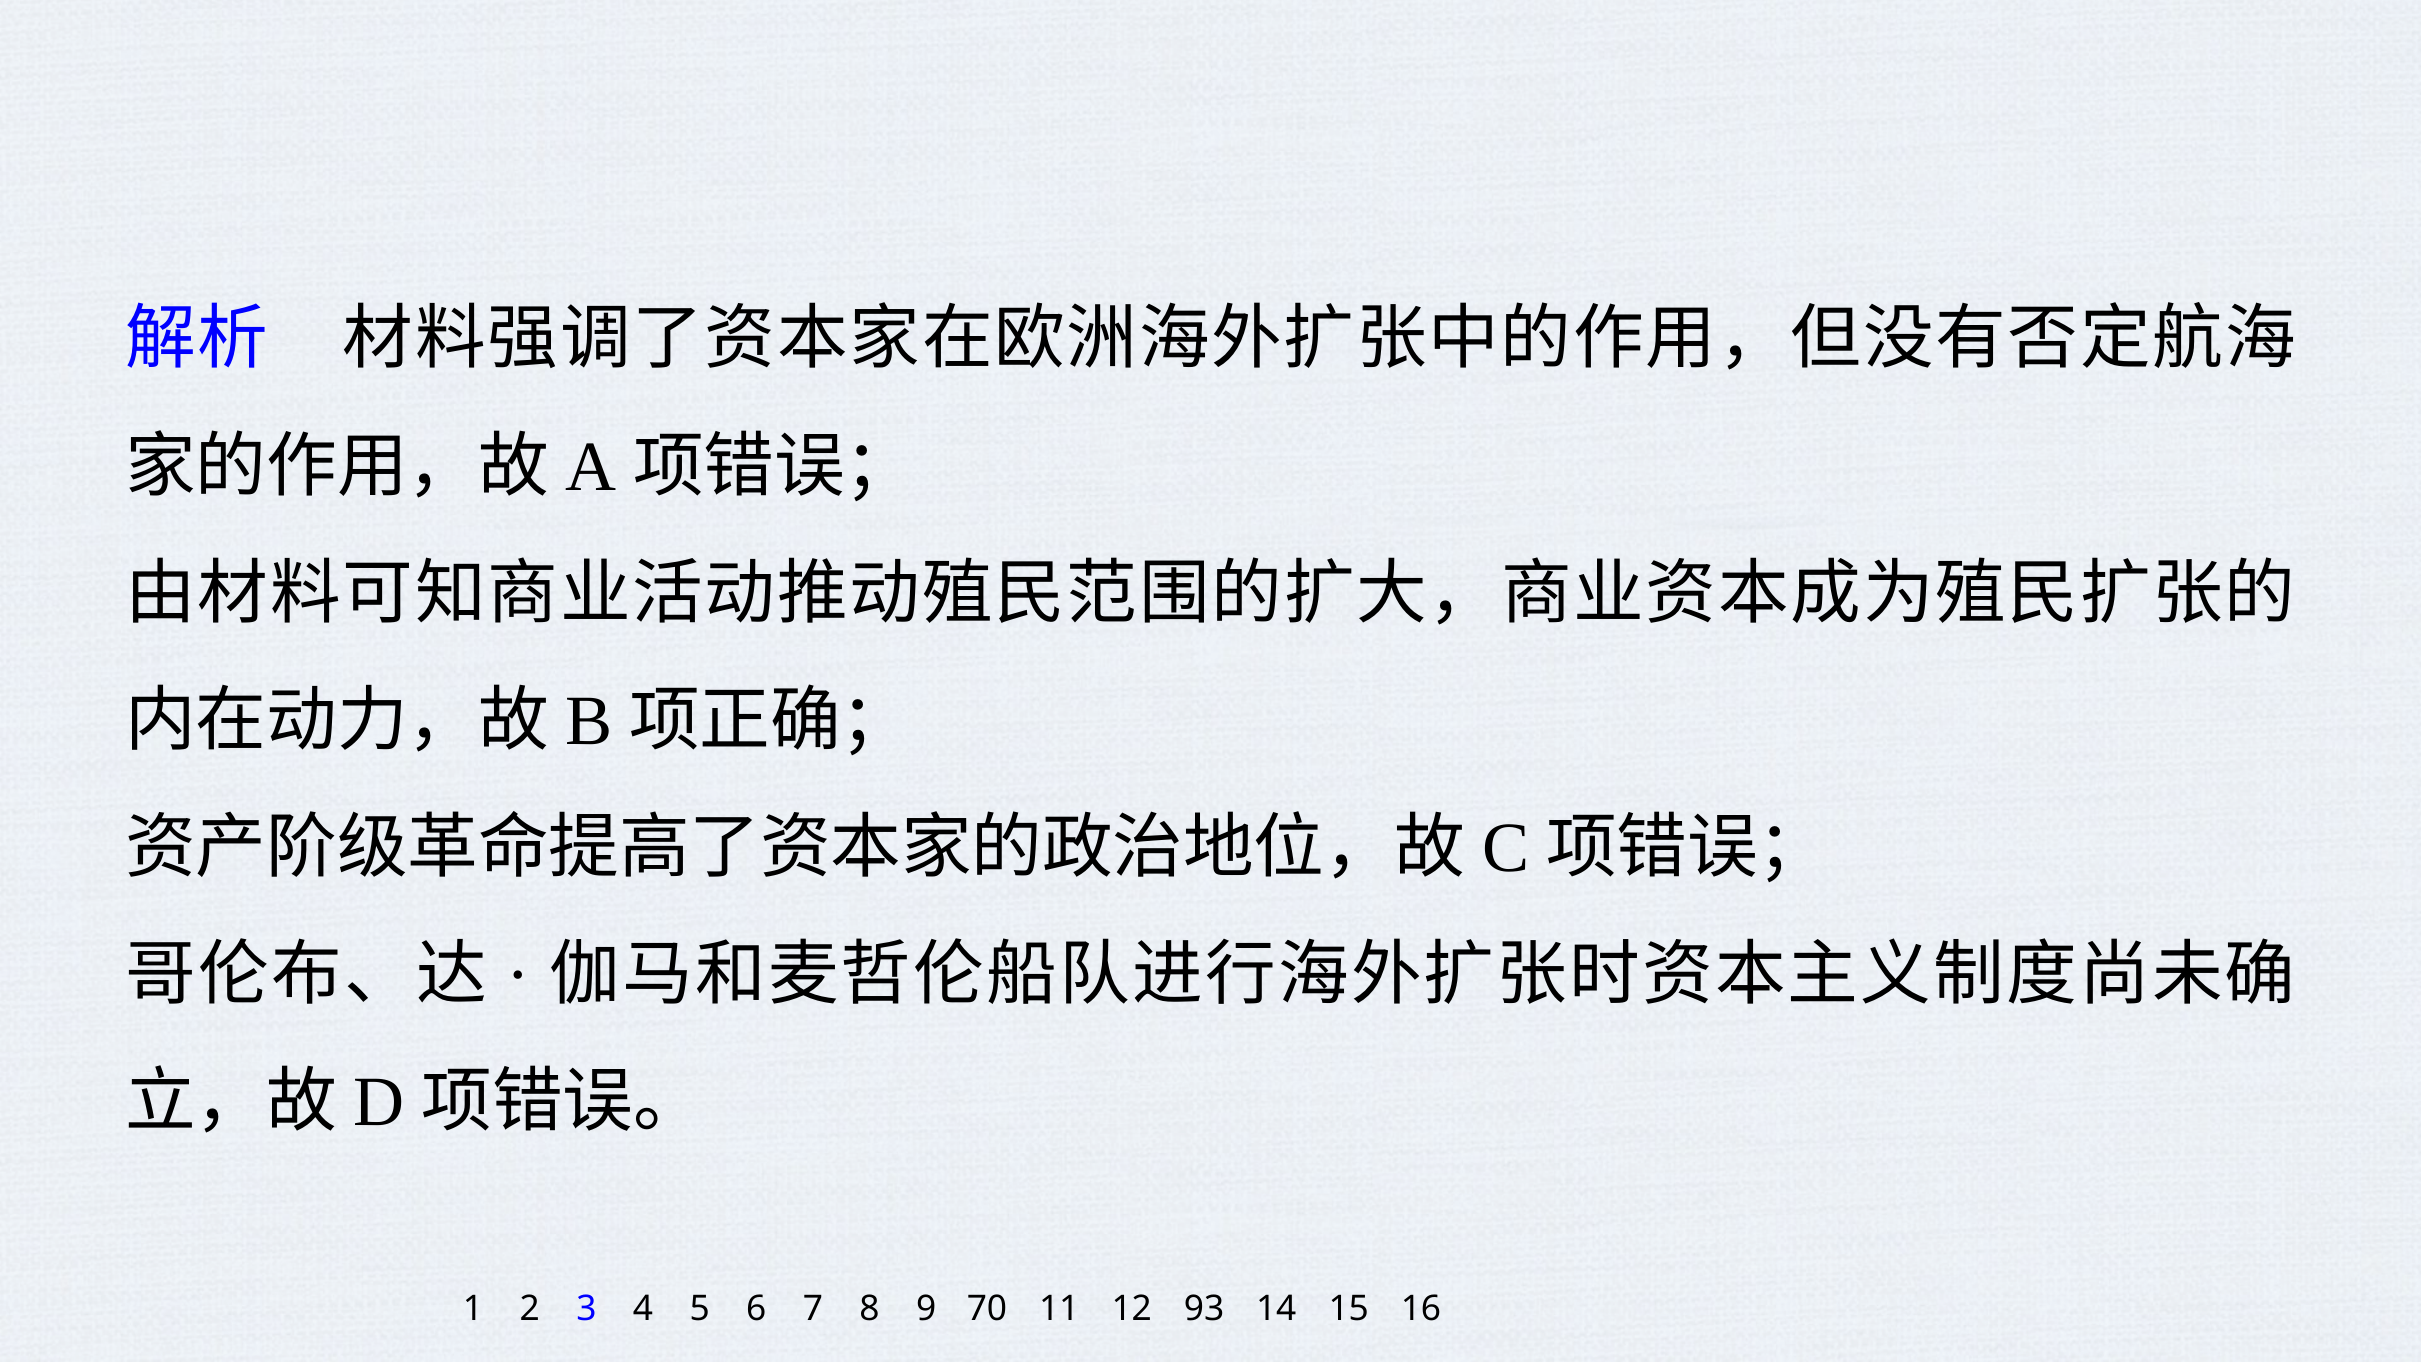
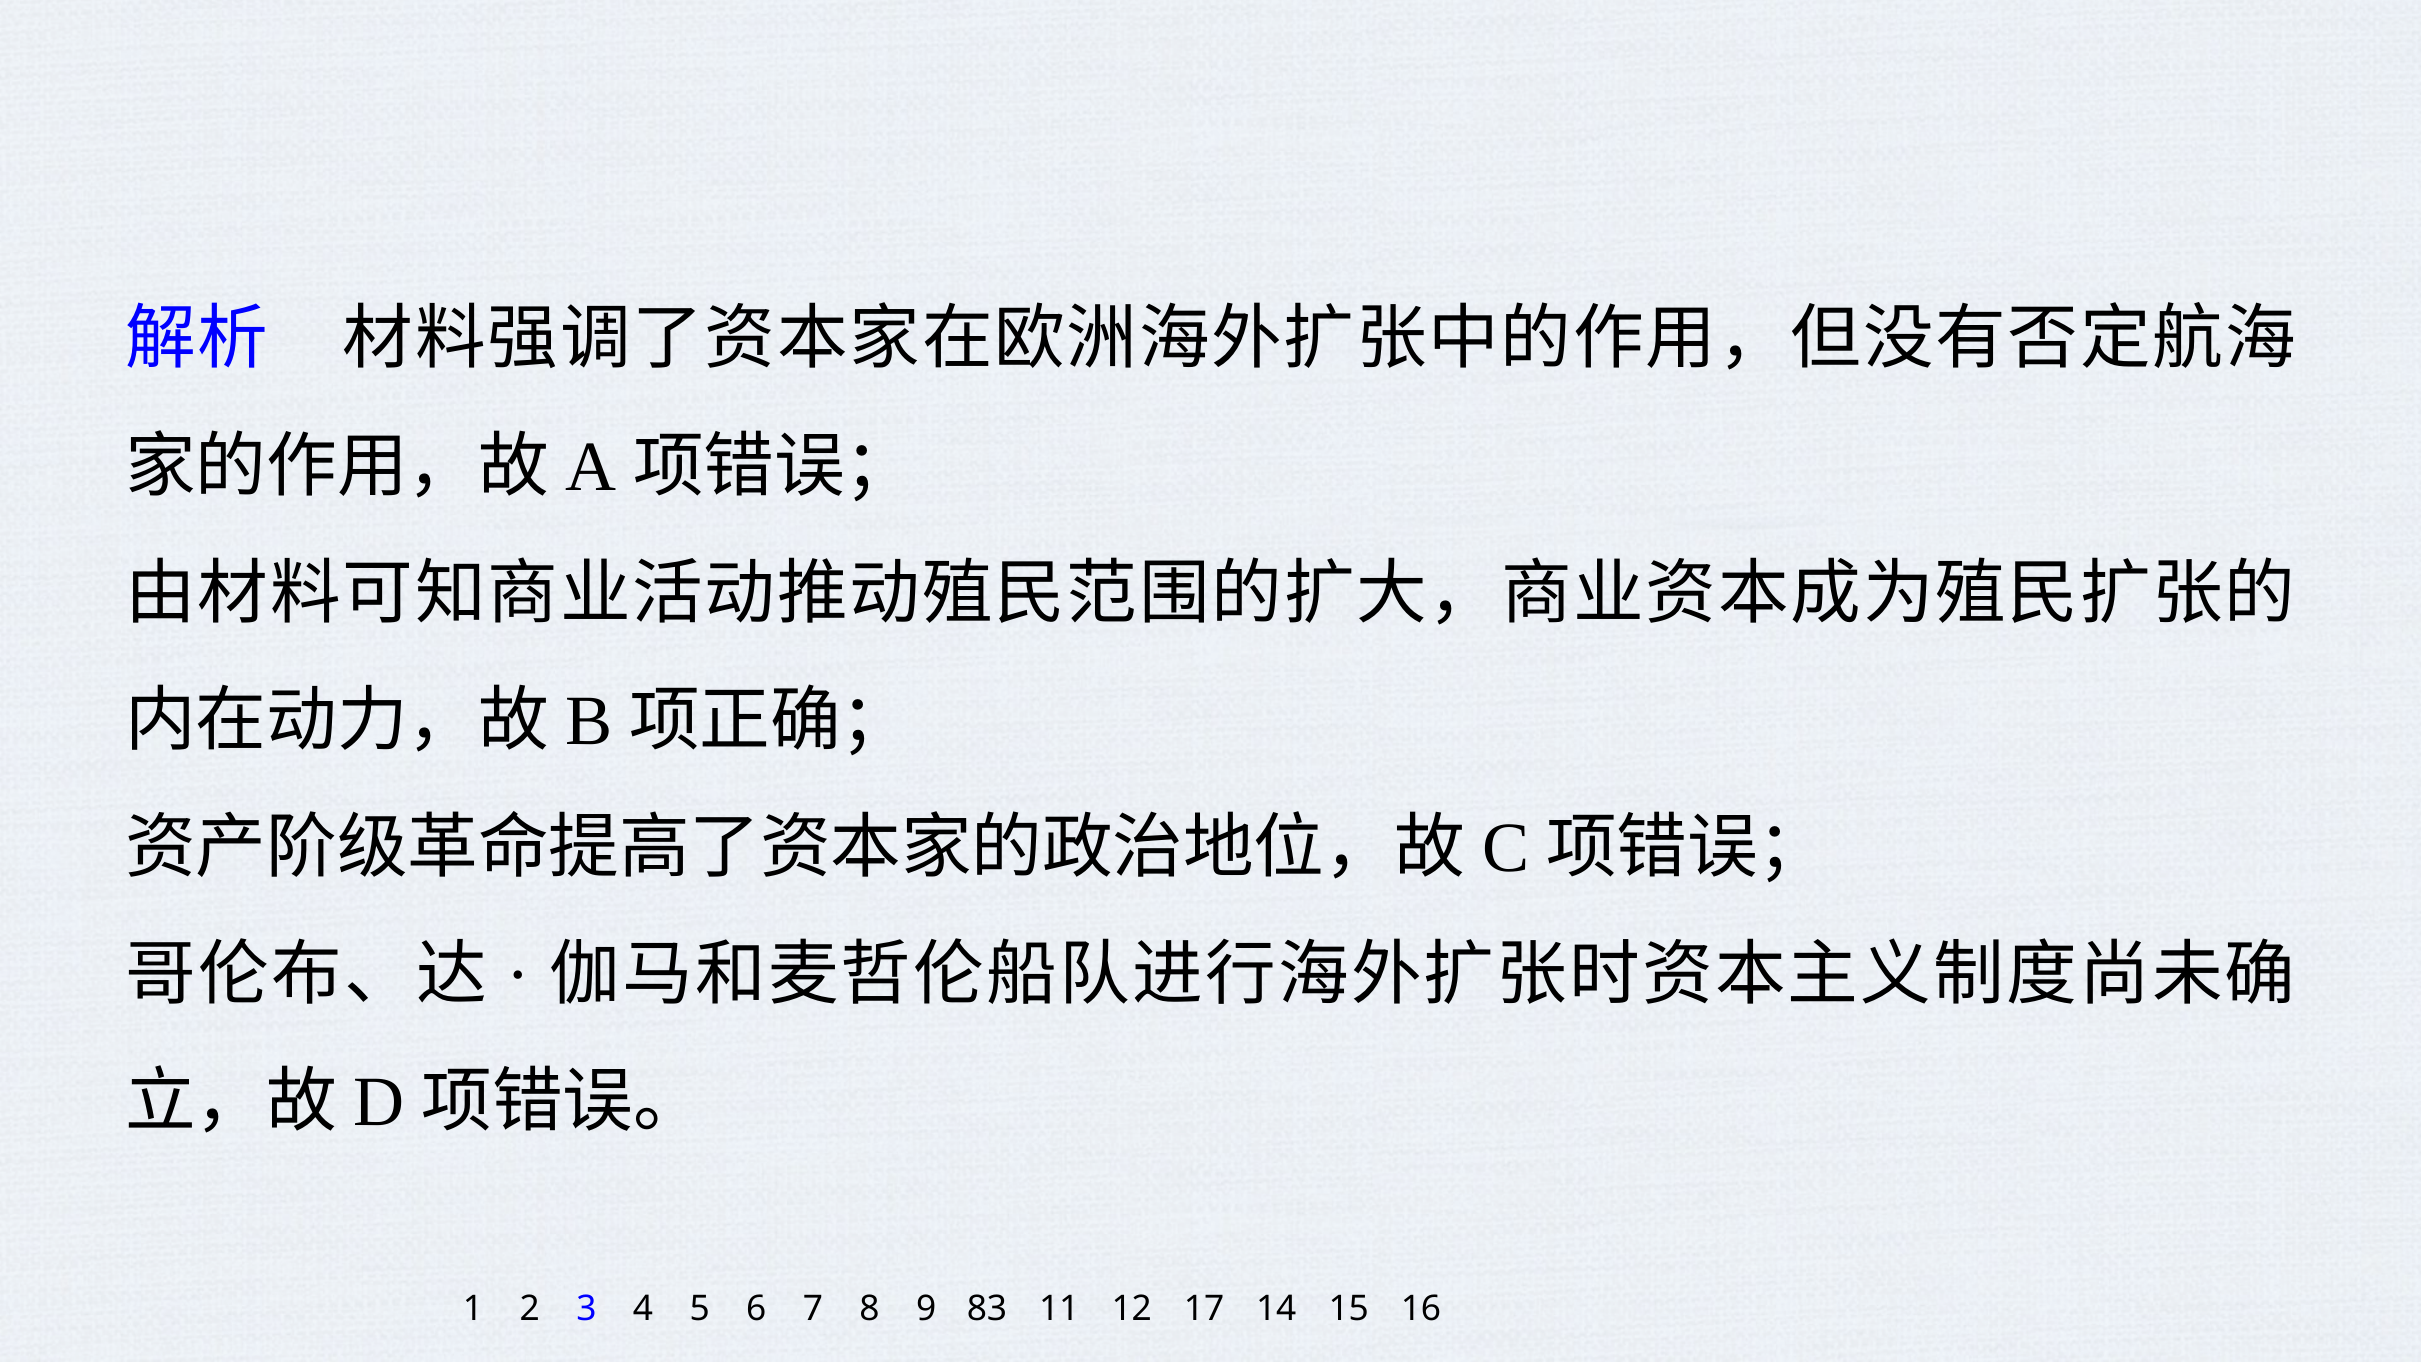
70: 70 -> 83
93: 93 -> 17
